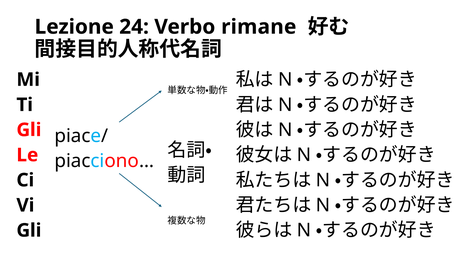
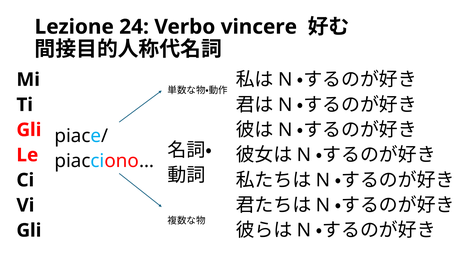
rimane: rimane -> vincere
